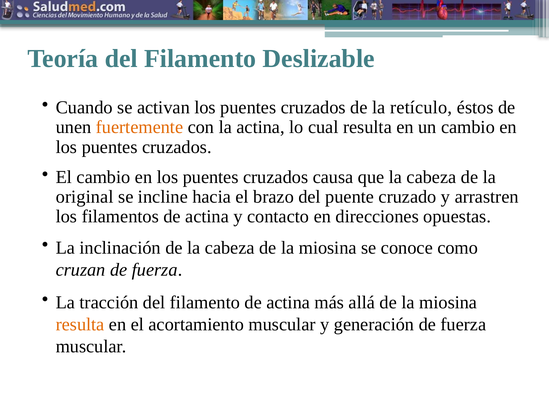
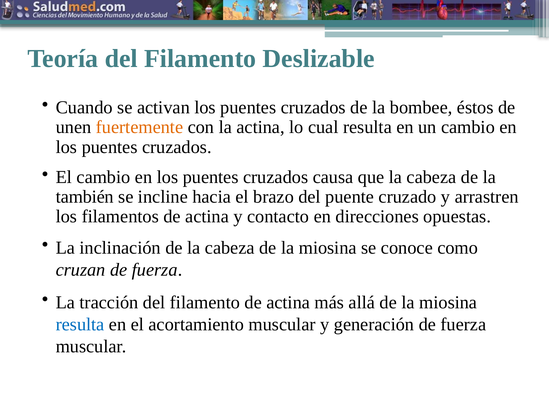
retículo: retículo -> bombee
original: original -> también
resulta at (80, 324) colour: orange -> blue
